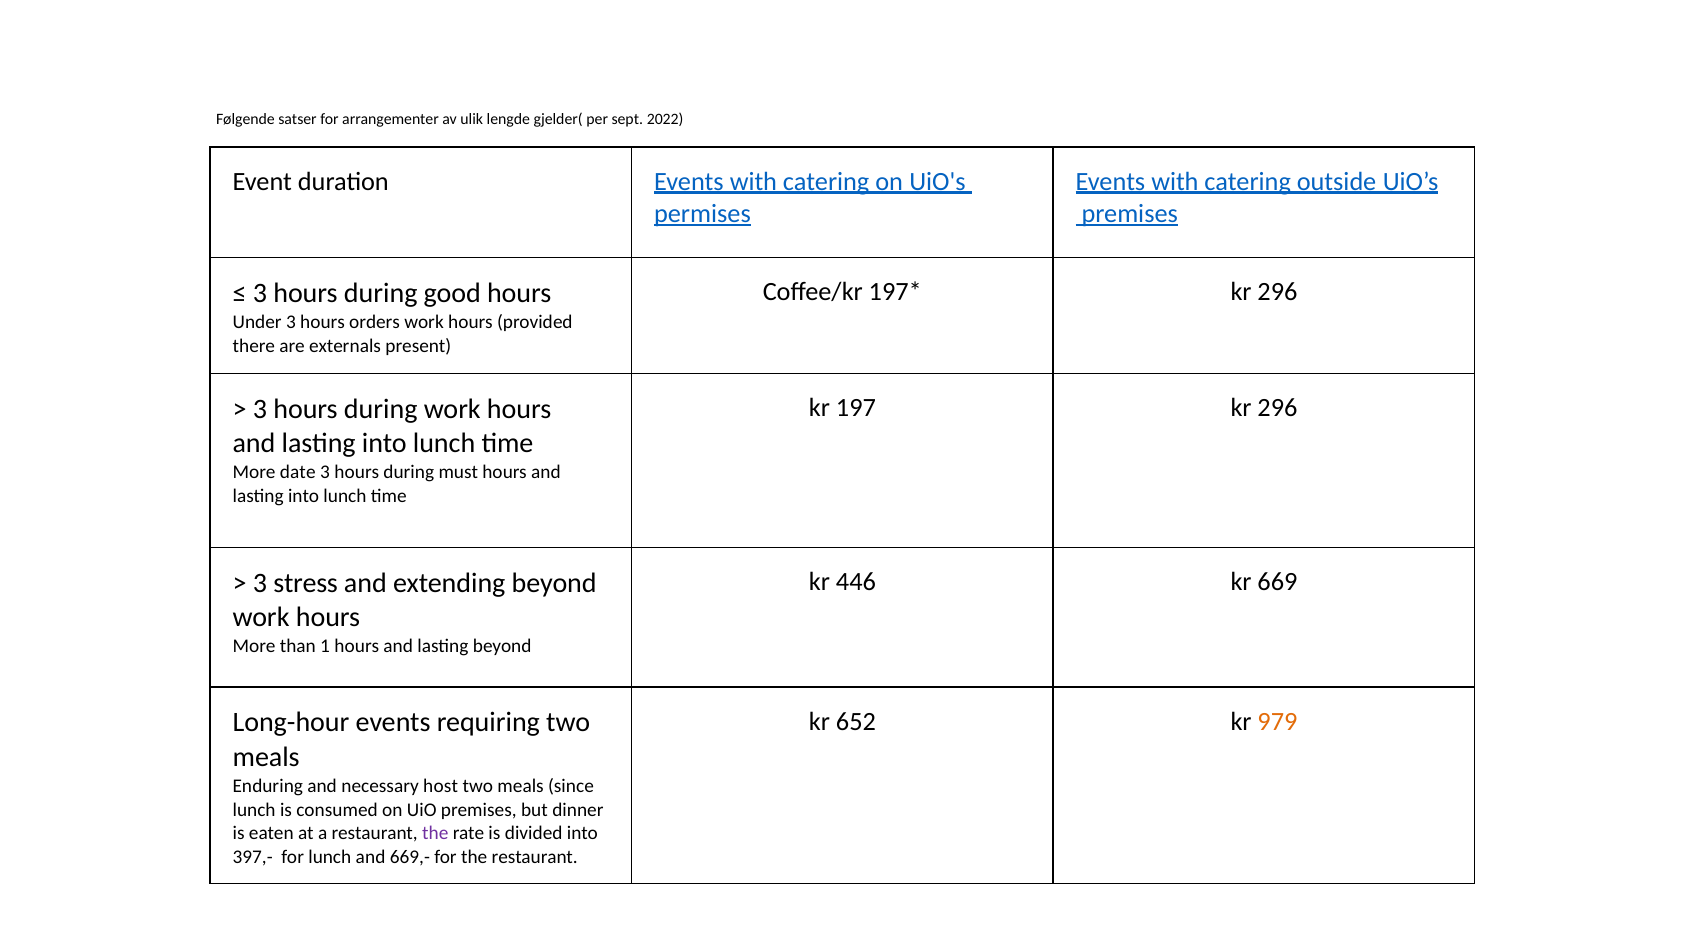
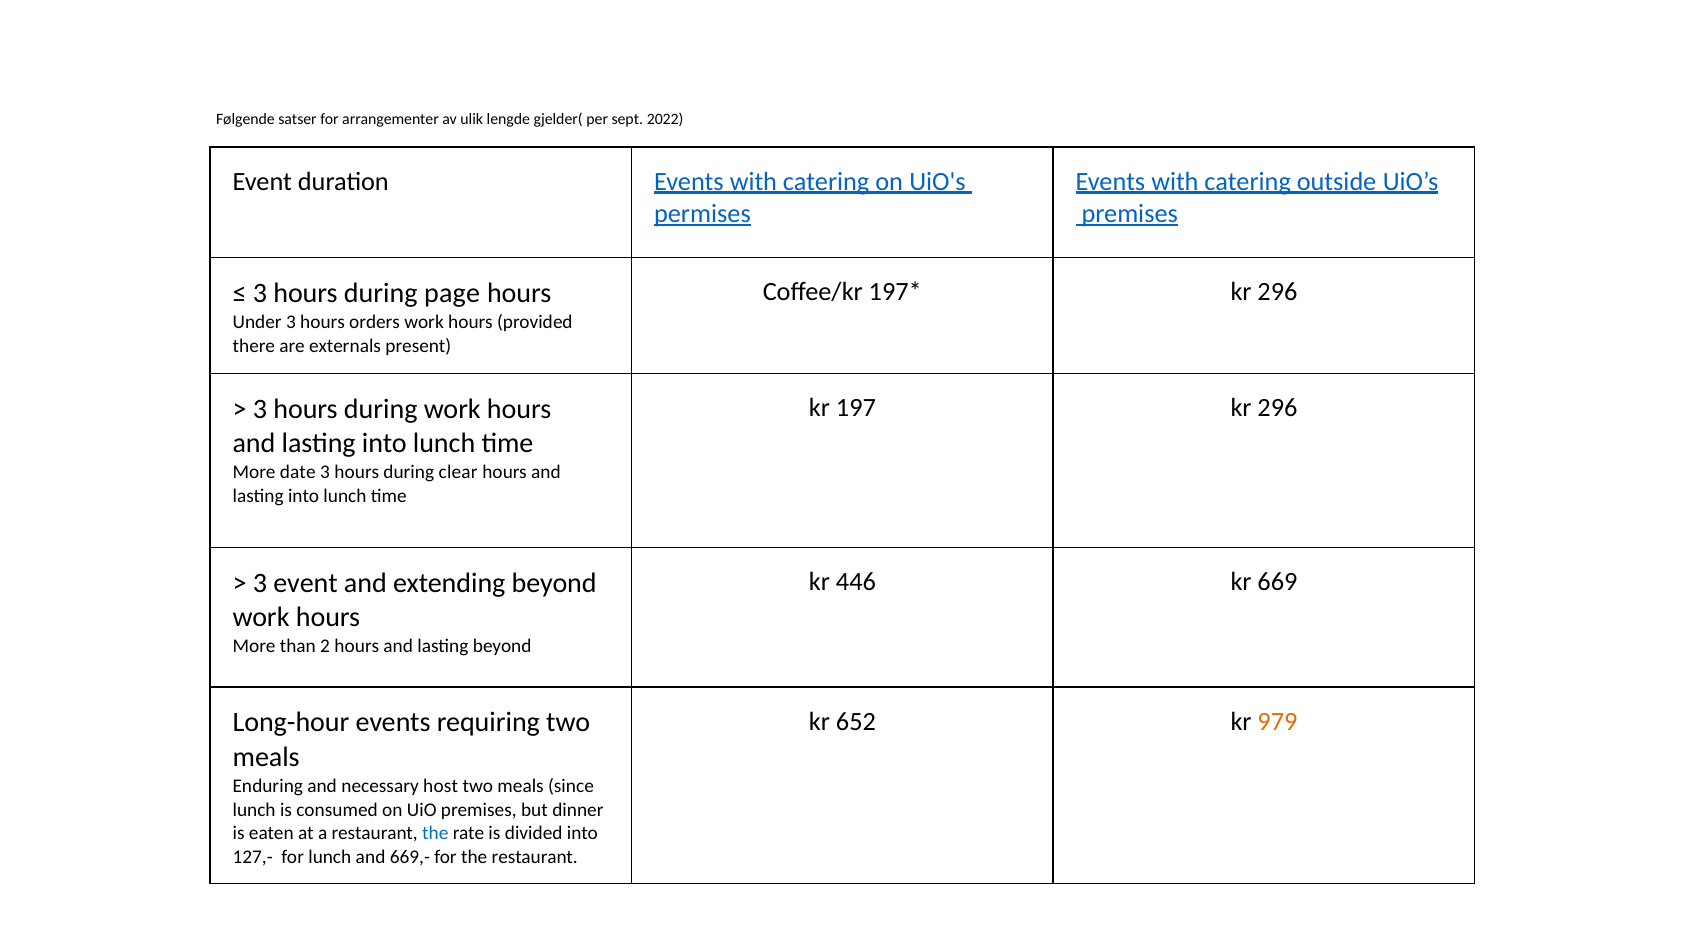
good: good -> page
must: must -> clear
3 stress: stress -> event
1: 1 -> 2
the at (435, 833) colour: purple -> blue
397,-: 397,- -> 127,-
